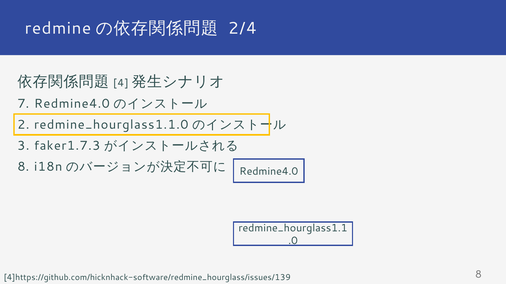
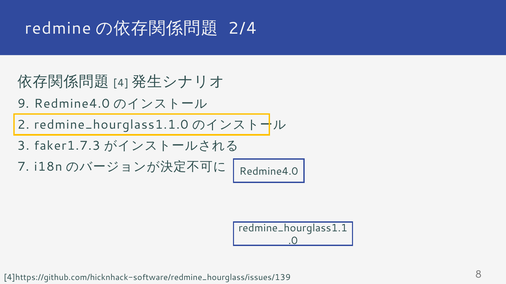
7: 7 -> 9
8 at (23, 167): 8 -> 7
